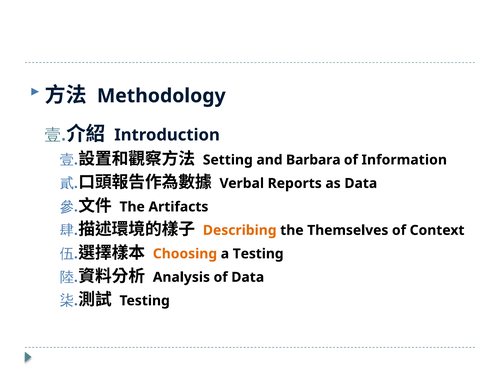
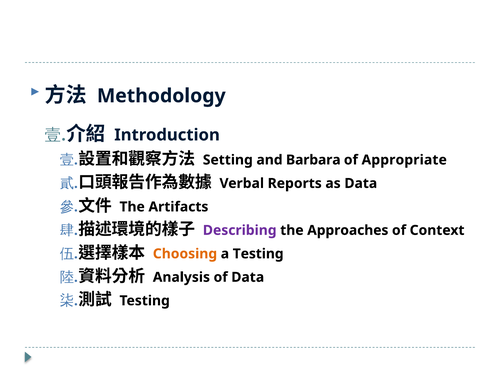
Information: Information -> Appropriate
Describing colour: orange -> purple
Themselves: Themselves -> Approaches
